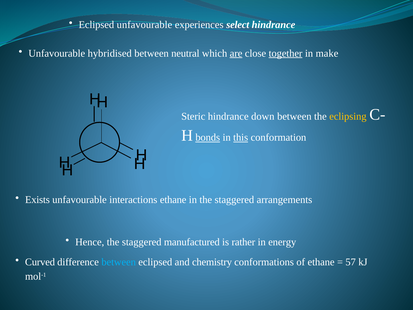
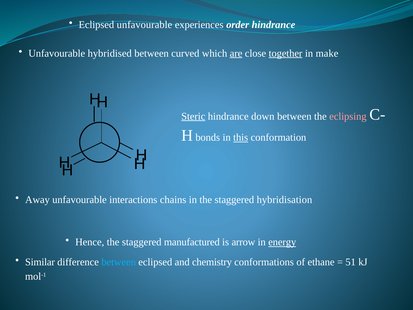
select: select -> order
neutral: neutral -> curved
Steric underline: none -> present
eclipsing colour: yellow -> pink
bonds underline: present -> none
Exists: Exists -> Away
interactions ethane: ethane -> chains
arrangements: arrangements -> hybridisation
rather: rather -> arrow
energy underline: none -> present
Curved: Curved -> Similar
57: 57 -> 51
